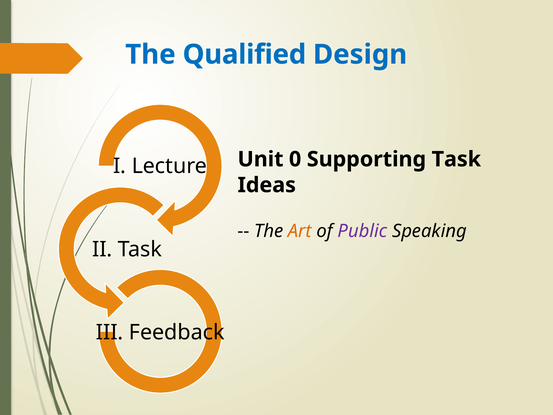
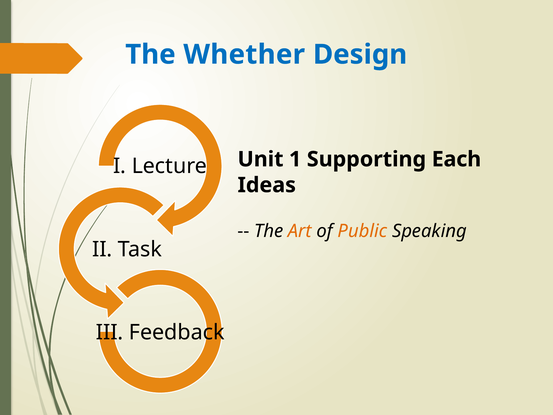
Qualified: Qualified -> Whether
0: 0 -> 1
Supporting Task: Task -> Each
Public colour: purple -> orange
